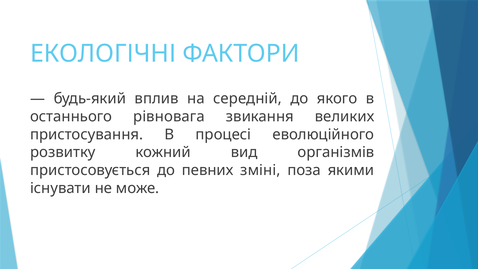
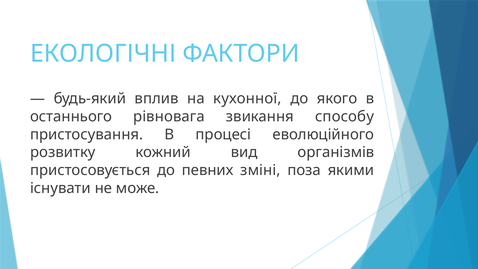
середній: середній -> кухонної
великих: великих -> способу
